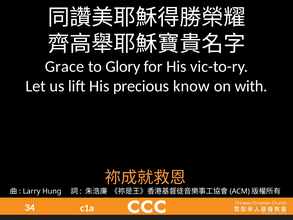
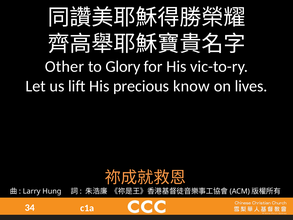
Grace: Grace -> Other
with: with -> lives
